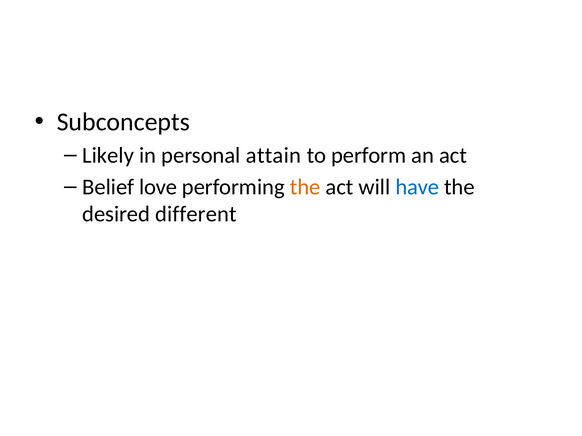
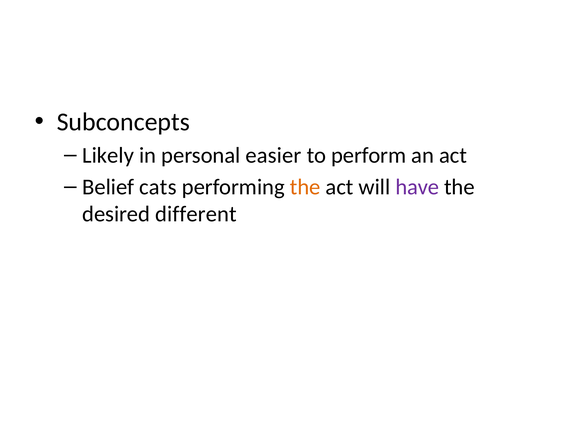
attain: attain -> easier
love: love -> cats
have colour: blue -> purple
